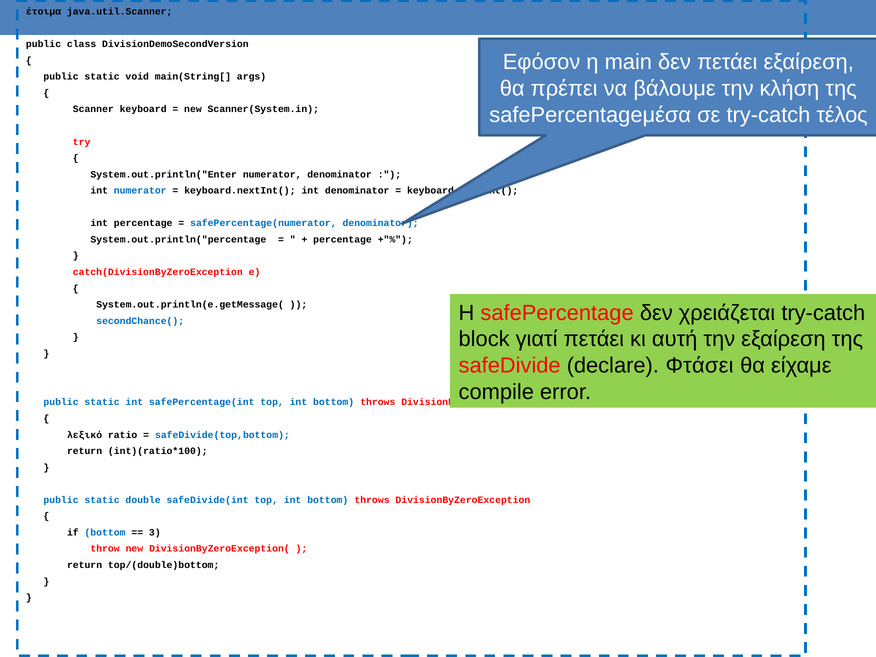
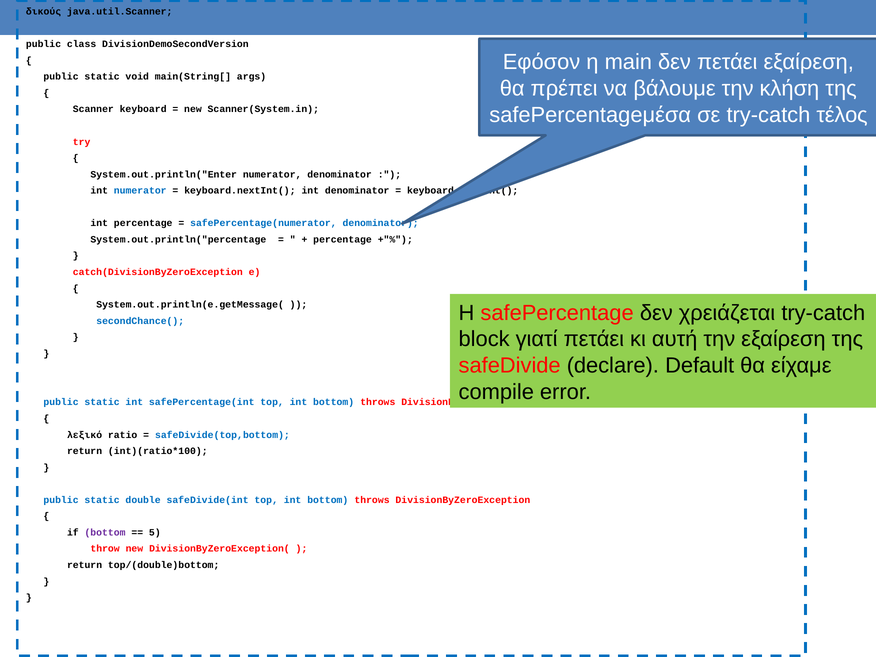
έτοιμα: έτοιμα -> δικούς
Φτάσει: Φτάσει -> Default
bottom at (105, 532) colour: blue -> purple
3: 3 -> 5
